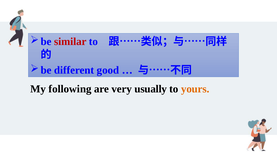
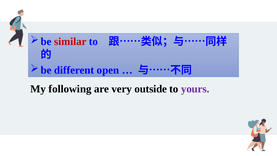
good: good -> open
usually: usually -> outside
yours colour: orange -> purple
